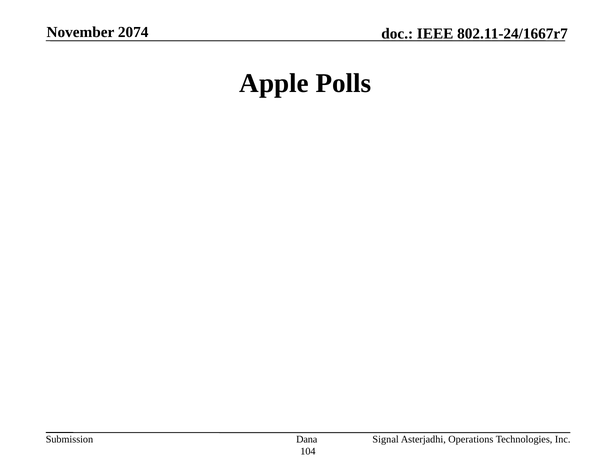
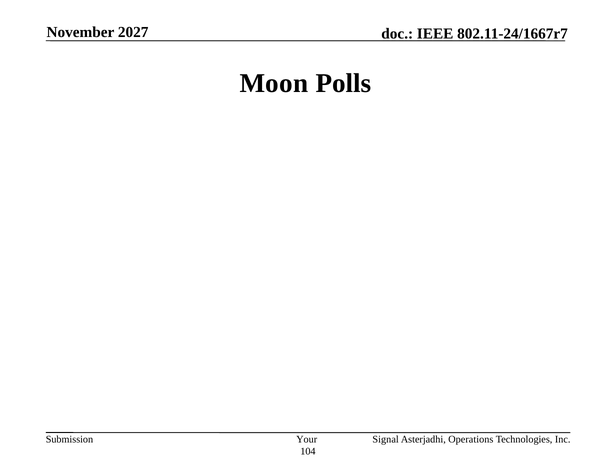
2074: 2074 -> 2027
Apple: Apple -> Moon
Dana: Dana -> Your
